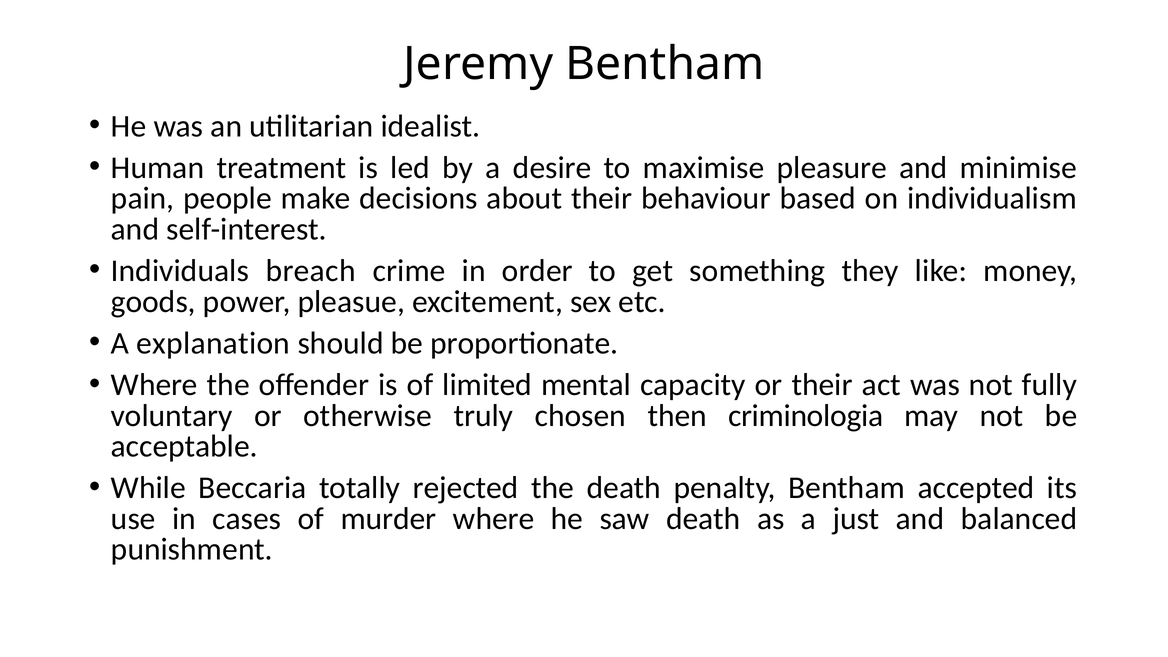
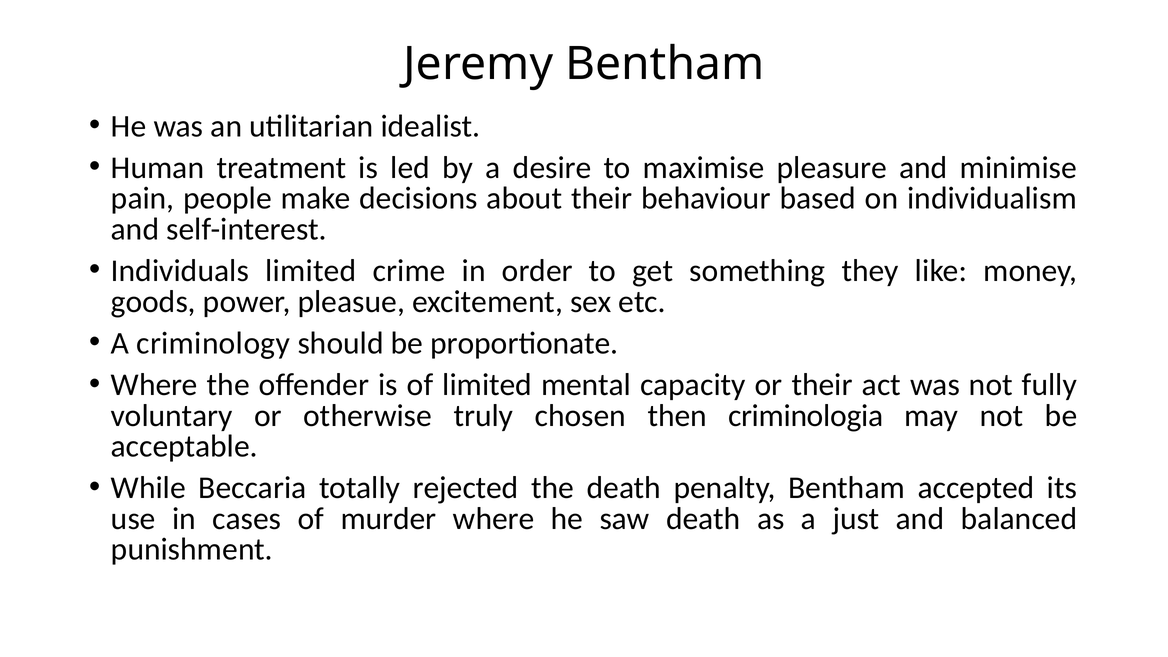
Individuals breach: breach -> limited
explanation: explanation -> criminology
